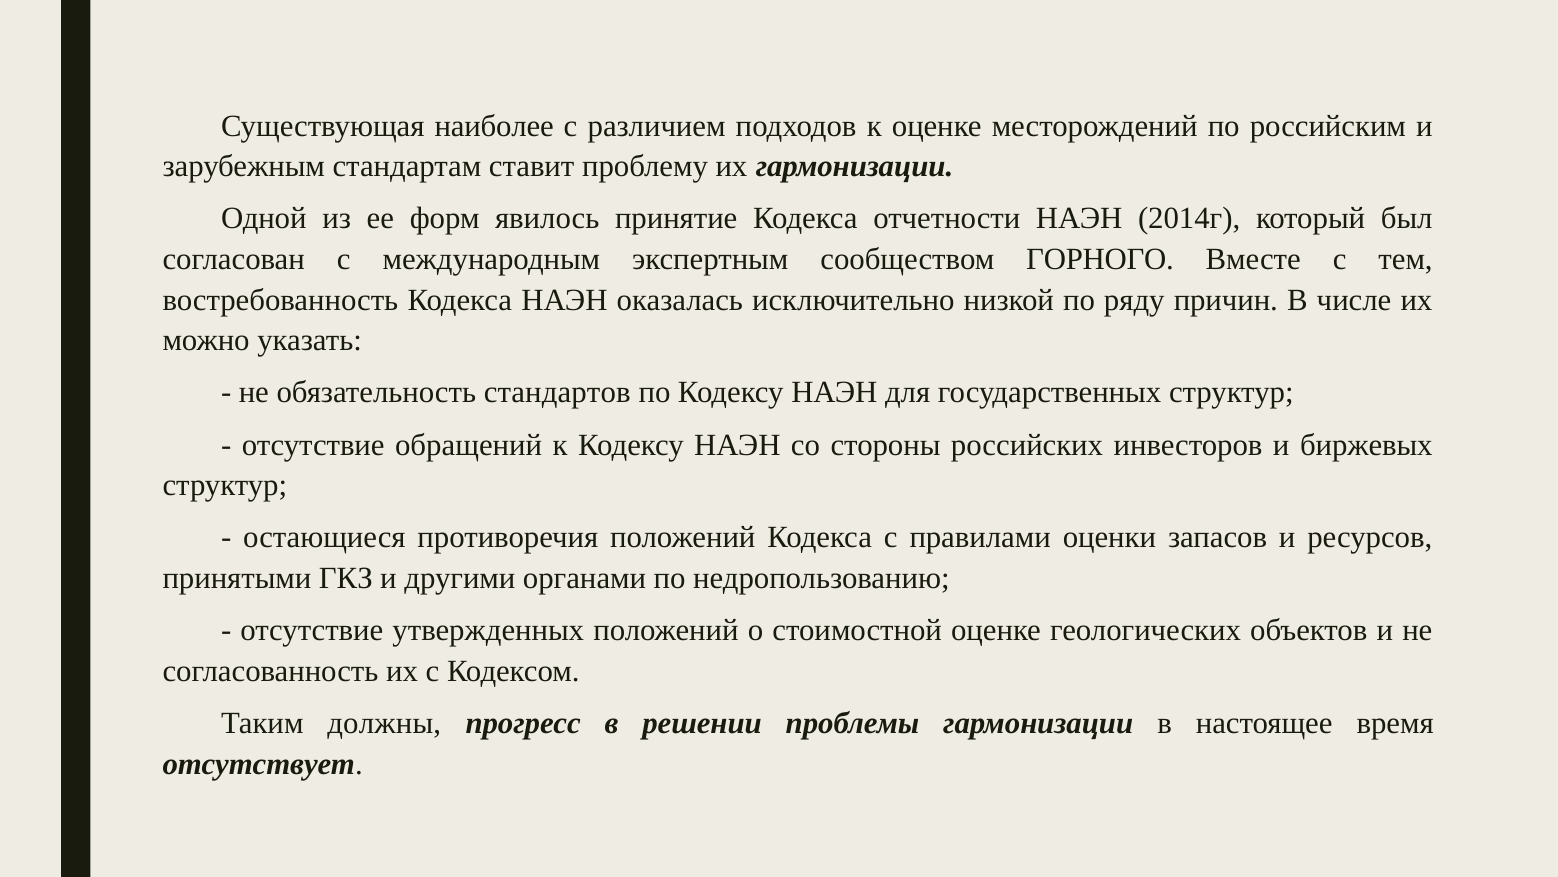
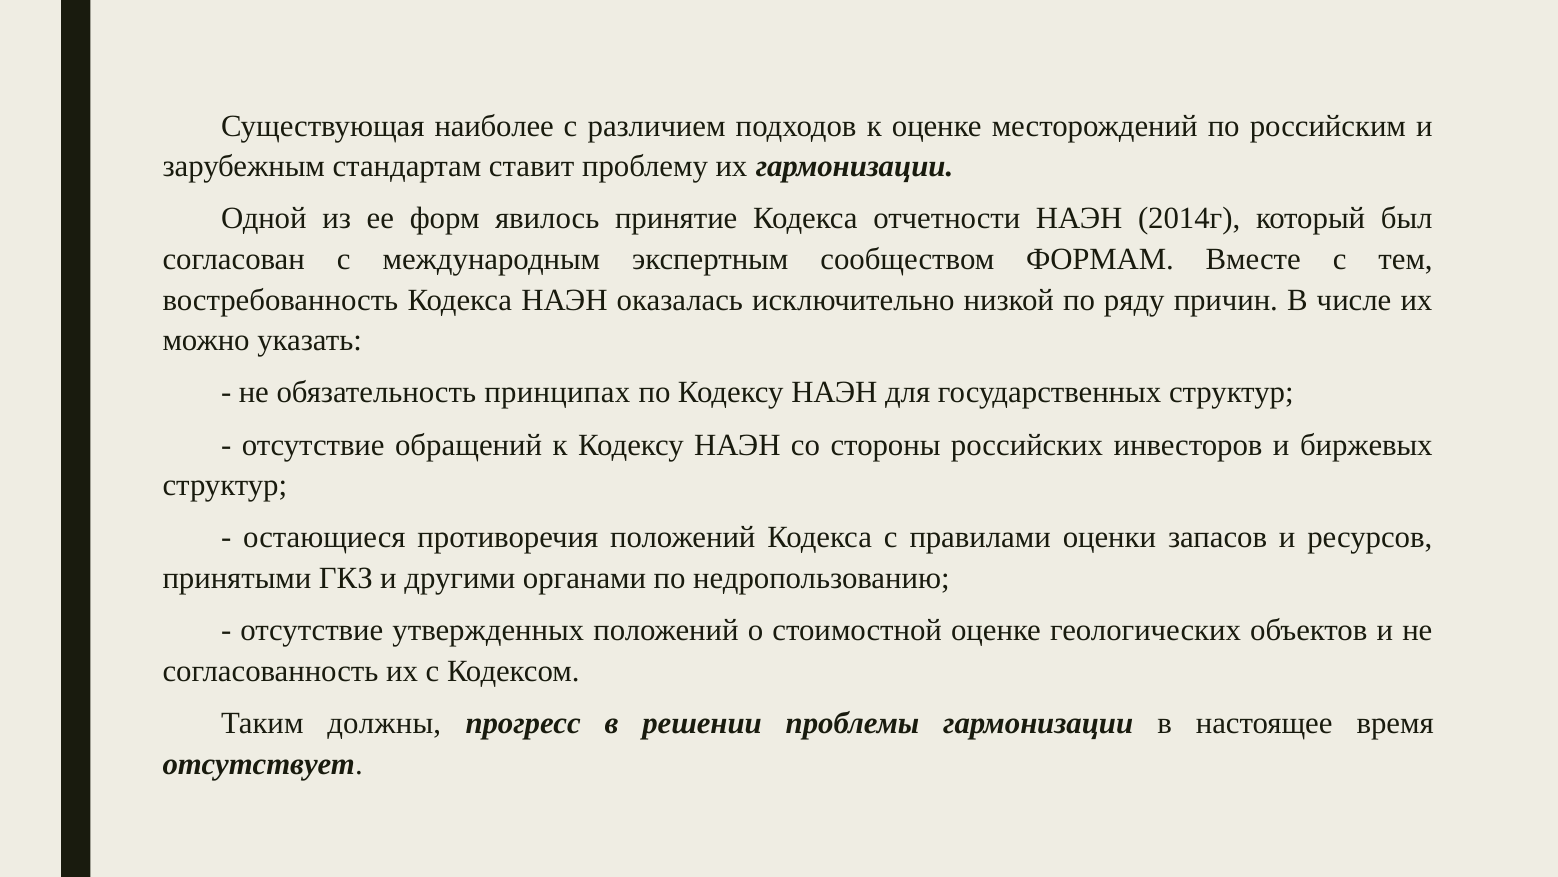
ГОРНОГО: ГОРНОГО -> ФОРМАМ
стандартов: стандартов -> принципах
